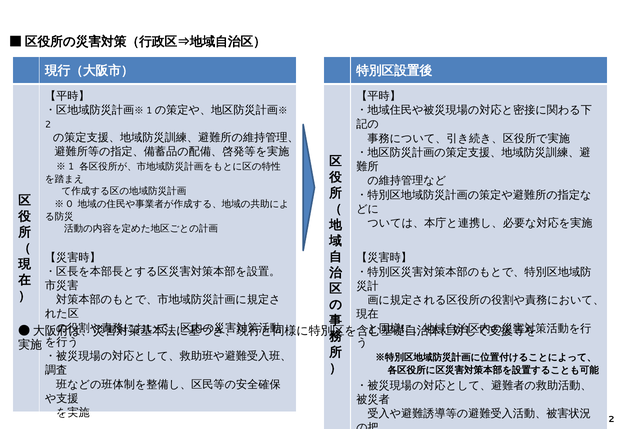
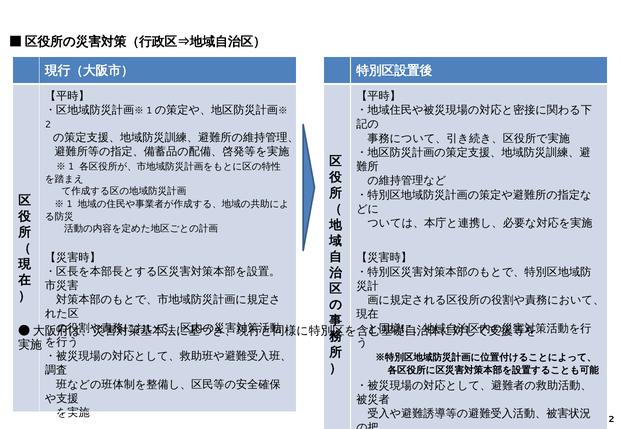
0 at (69, 204): 0 -> 1
